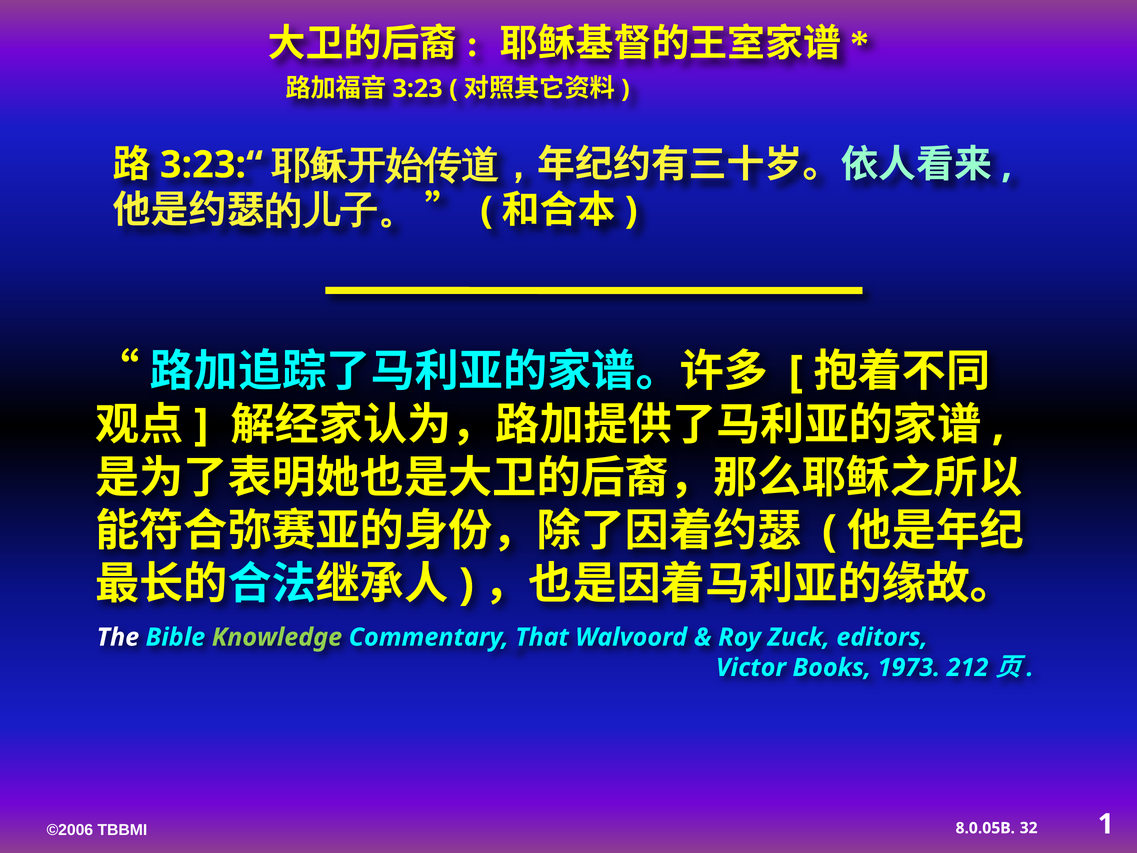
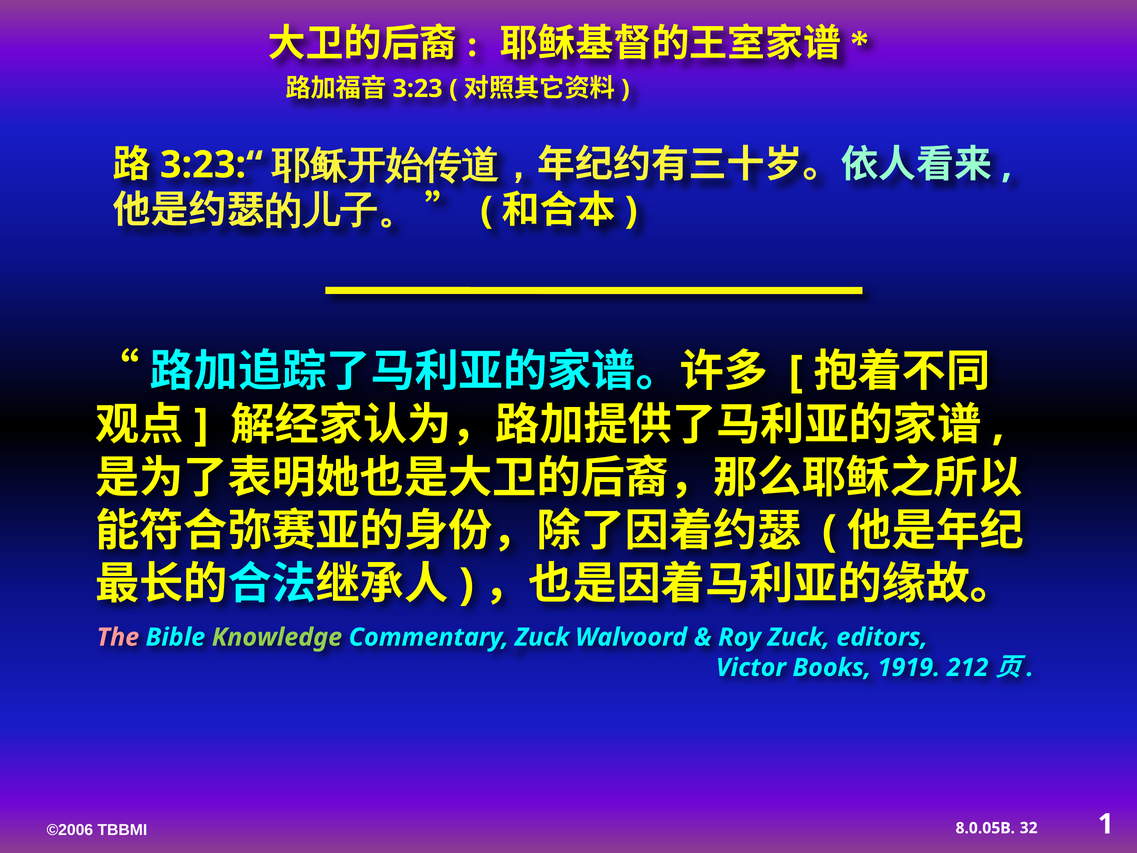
The colour: white -> pink
Commentary That: That -> Zuck
1973: 1973 -> 1919
